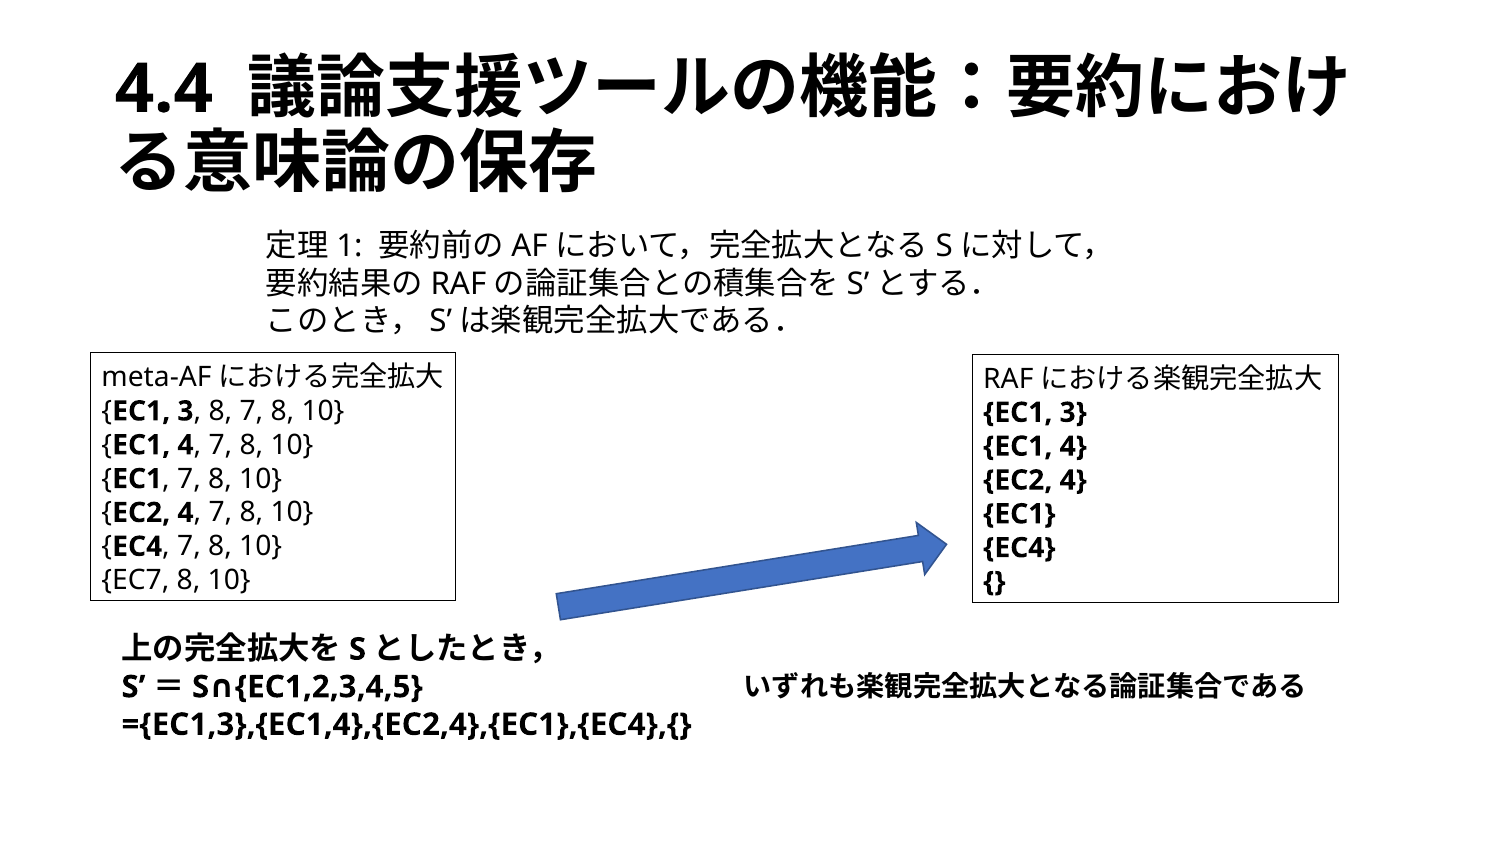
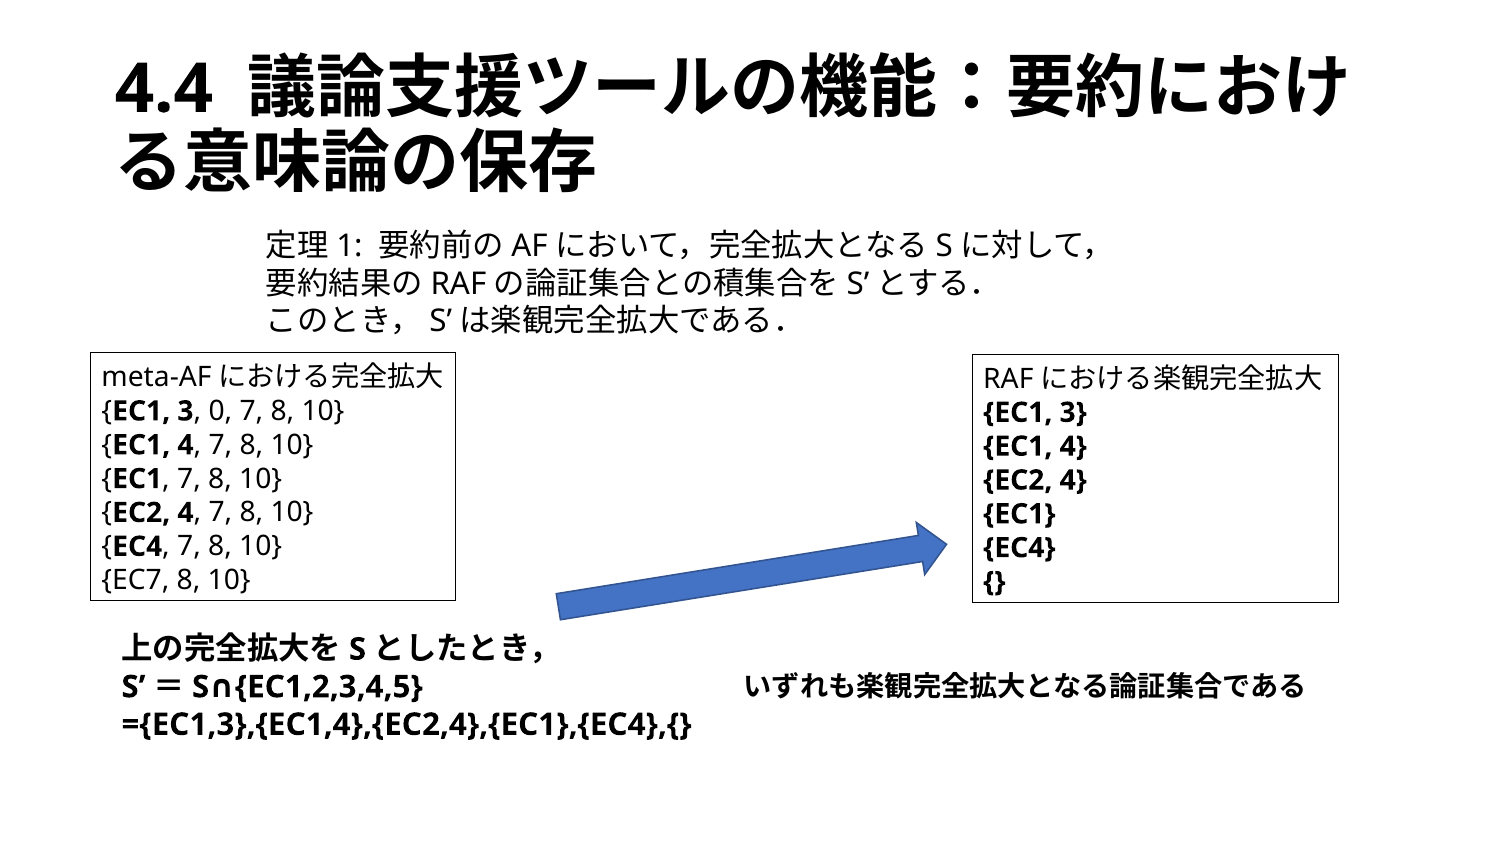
8 at (220, 411): 8 -> 0
